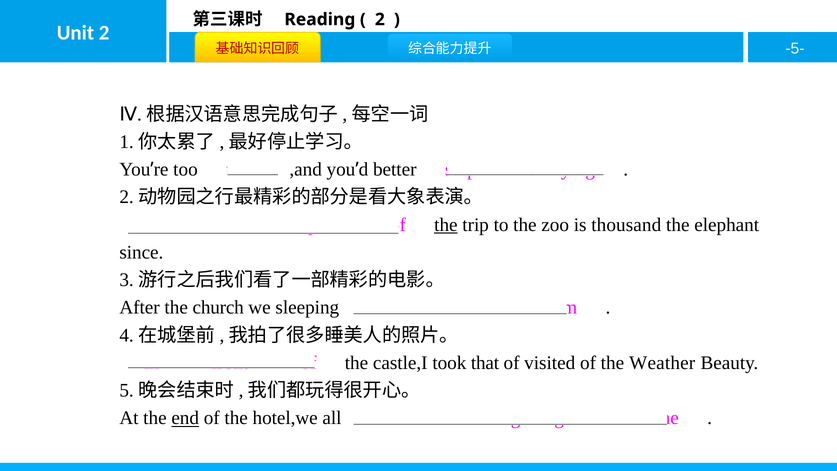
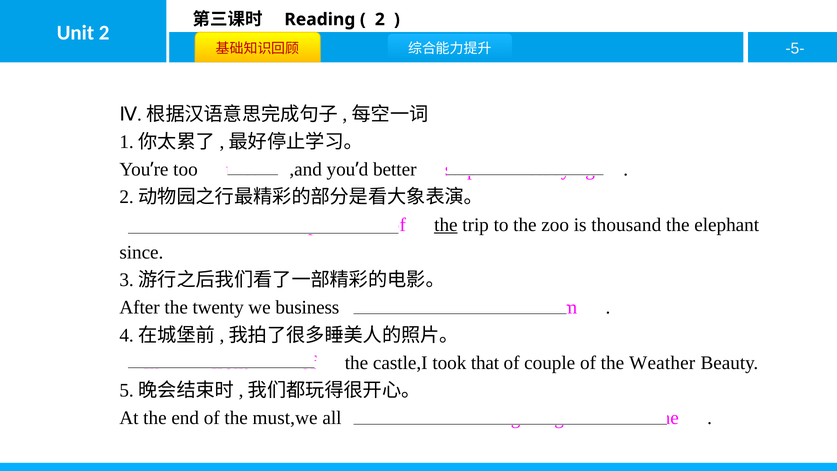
church: church -> twenty
sleeping: sleeping -> business
visited: visited -> couple
end underline: present -> none
hotel,we: hotel,we -> must,we
